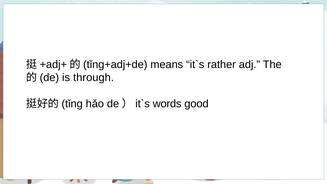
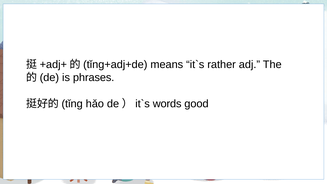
through: through -> phrases
